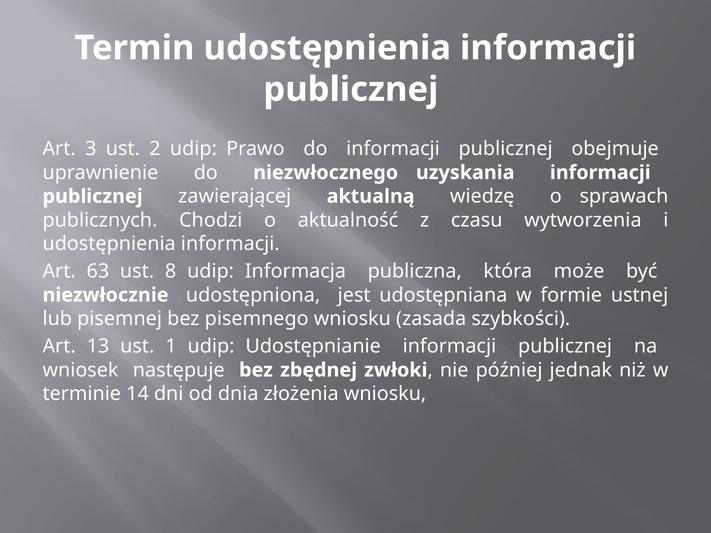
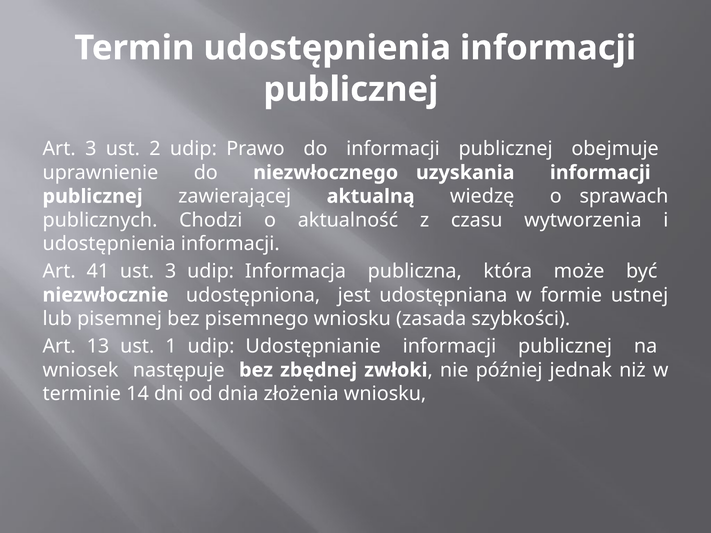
63: 63 -> 41
ust 8: 8 -> 3
